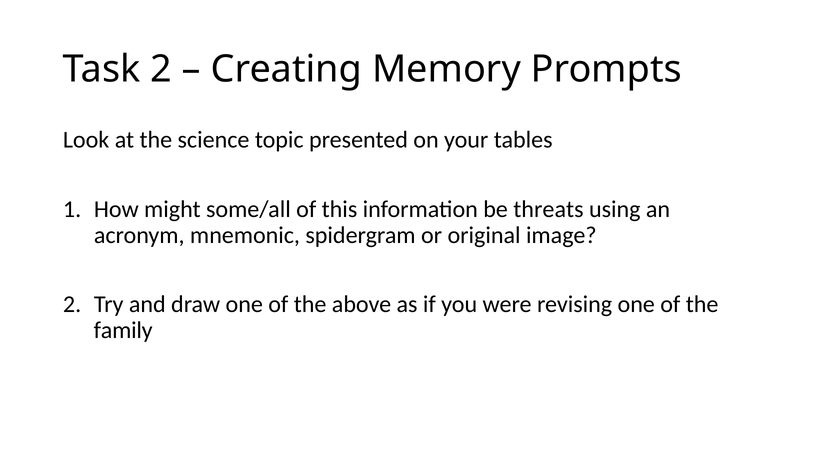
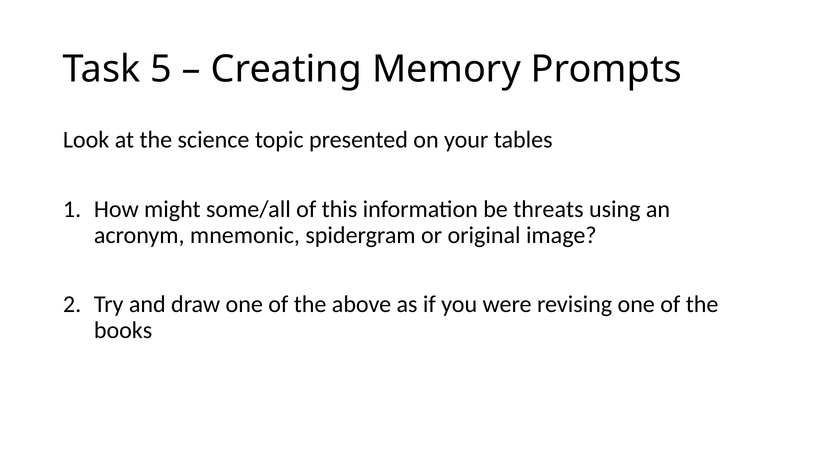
Task 2: 2 -> 5
family: family -> books
